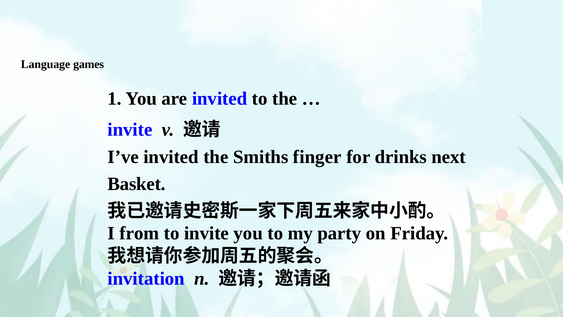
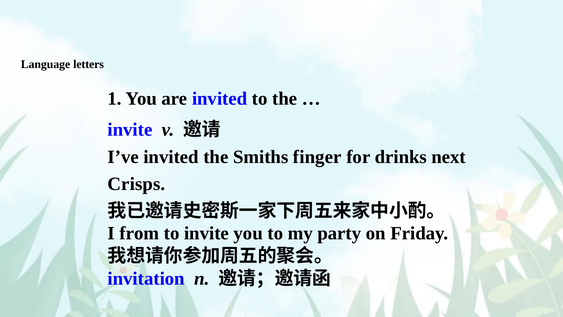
games: games -> letters
Basket: Basket -> Crisps
